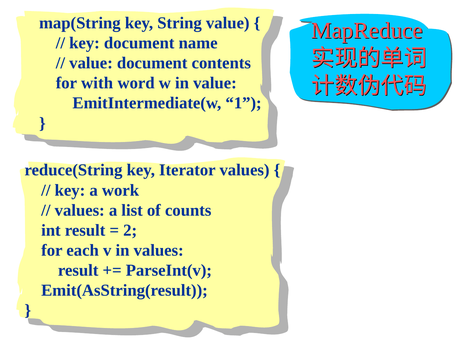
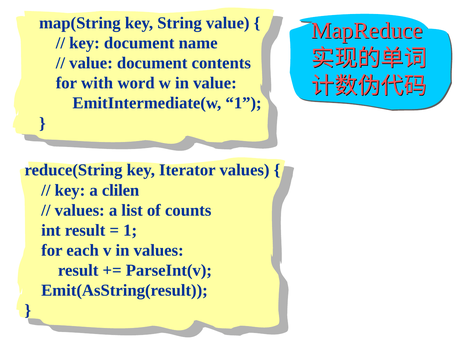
work: work -> clilen
2 at (130, 230): 2 -> 1
